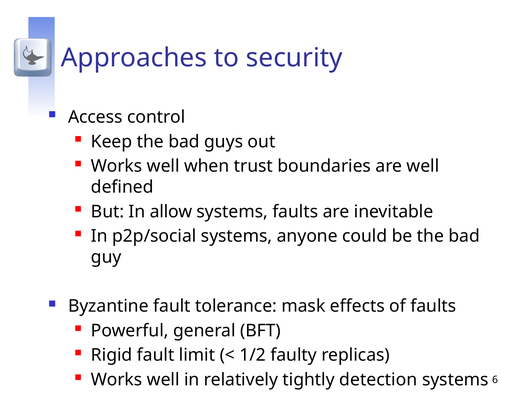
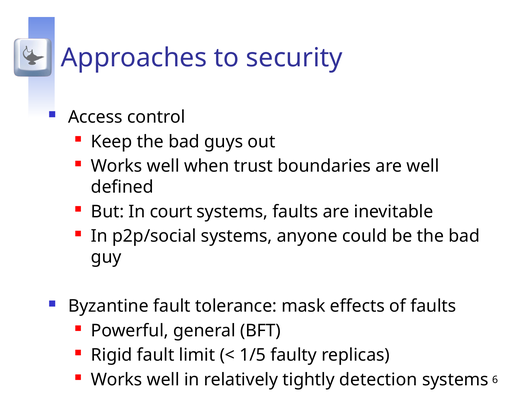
allow: allow -> court
1/2: 1/2 -> 1/5
